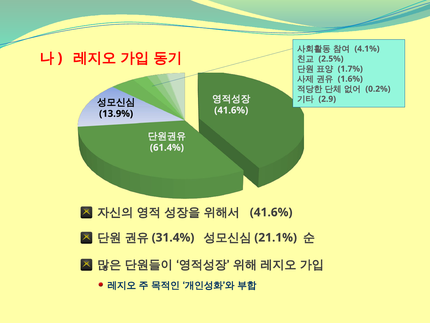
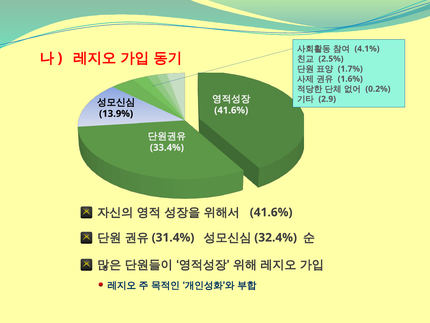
61.4%: 61.4% -> 33.4%
21.1%: 21.1% -> 32.4%
